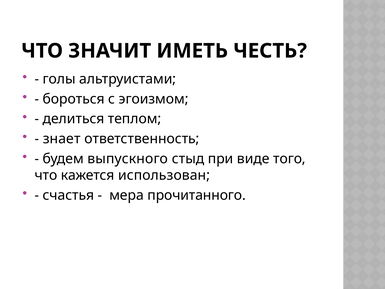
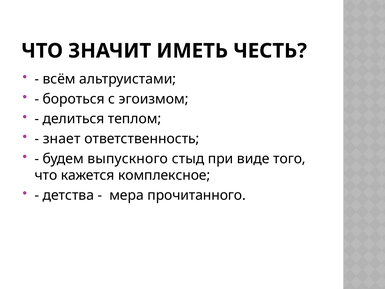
голы: голы -> всём
использован: использован -> комплексное
счастья: счастья -> детства
